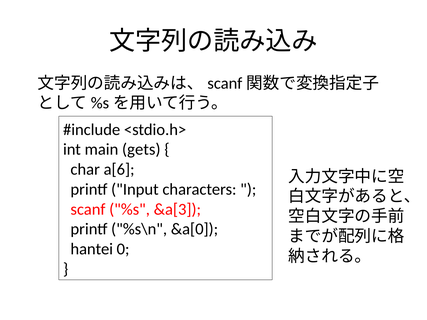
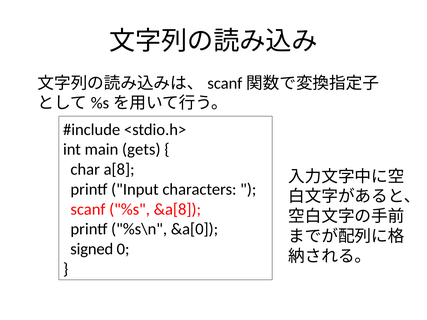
a[6: a[6 -> a[8
&a[3: &a[3 -> &a[8
hantei: hantei -> signed
